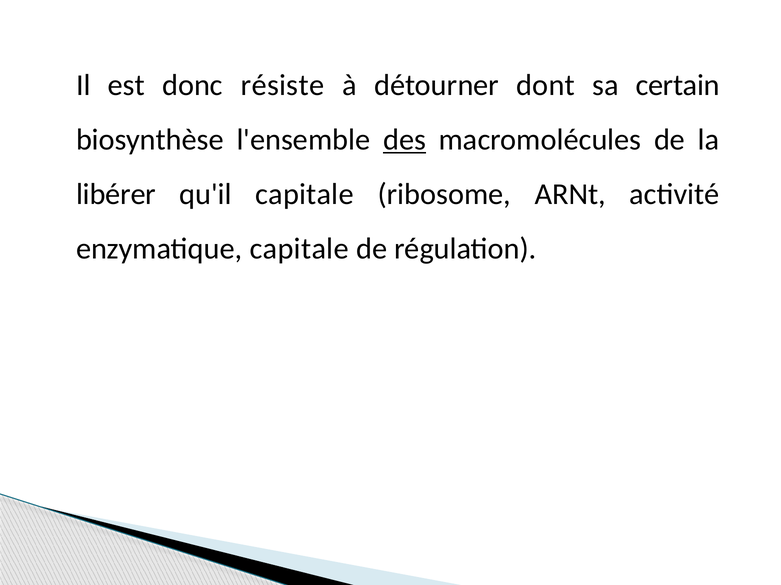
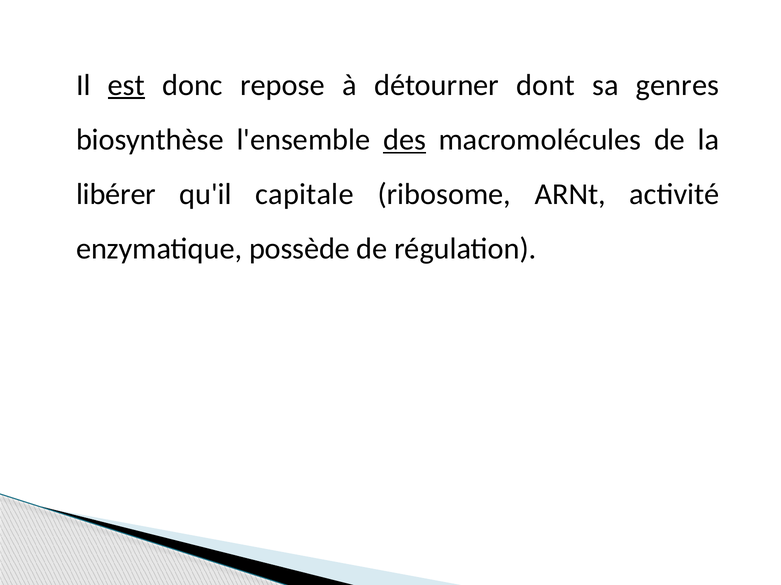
est underline: none -> present
résiste: résiste -> repose
certain: certain -> genres
enzymatique capitale: capitale -> possède
